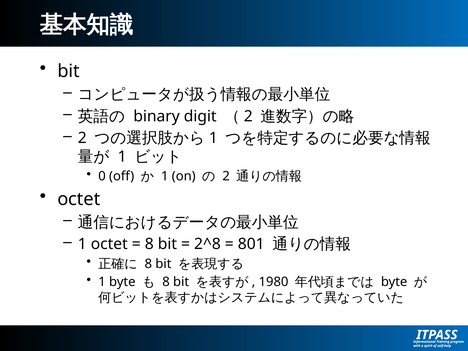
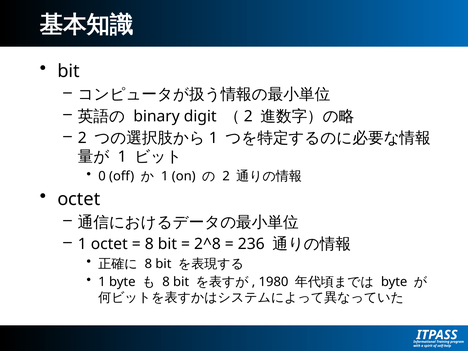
801: 801 -> 236
